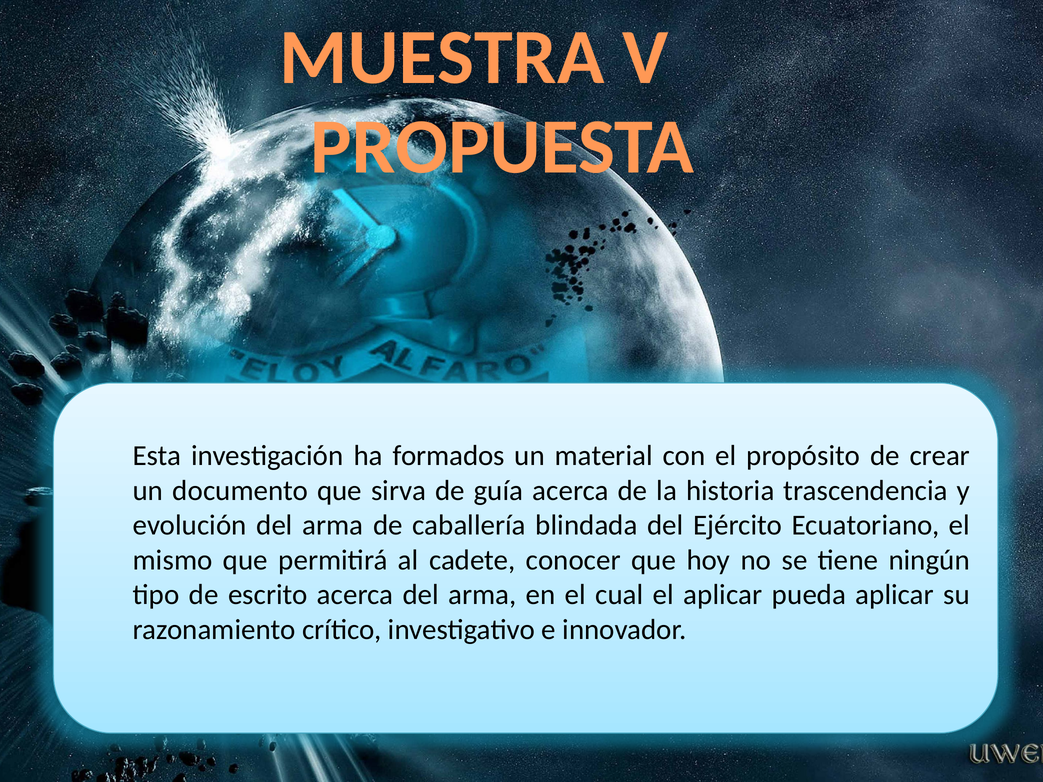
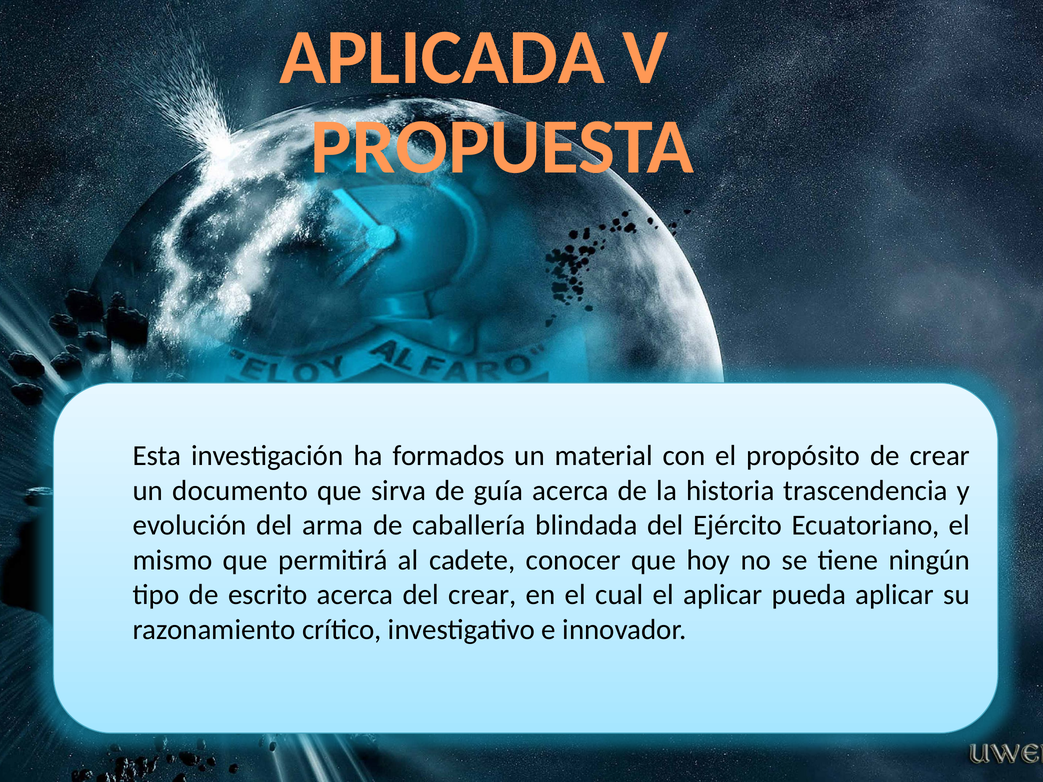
MUESTRA: MUESTRA -> APLICADA
acerca del arma: arma -> crear
